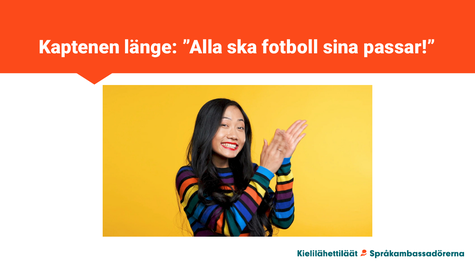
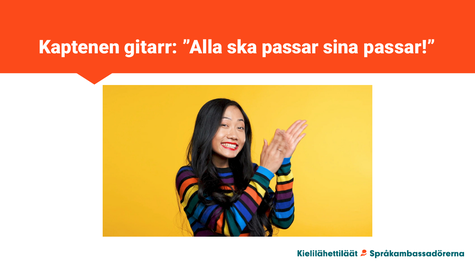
länge: länge -> gitarr
ska fotboll: fotboll -> passar
